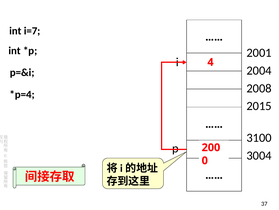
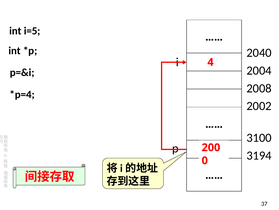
i=7: i=7 -> i=5
2001: 2001 -> 2040
2015: 2015 -> 2002
3004: 3004 -> 3194
